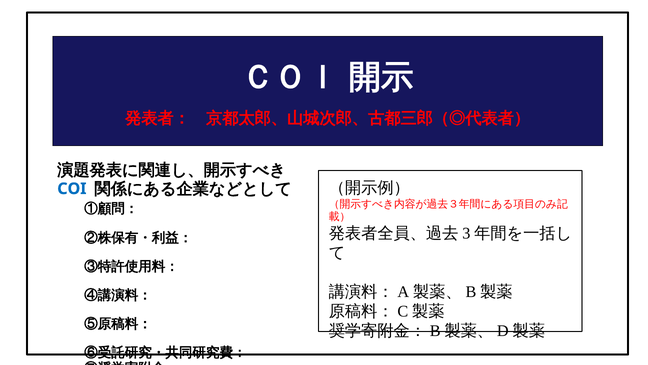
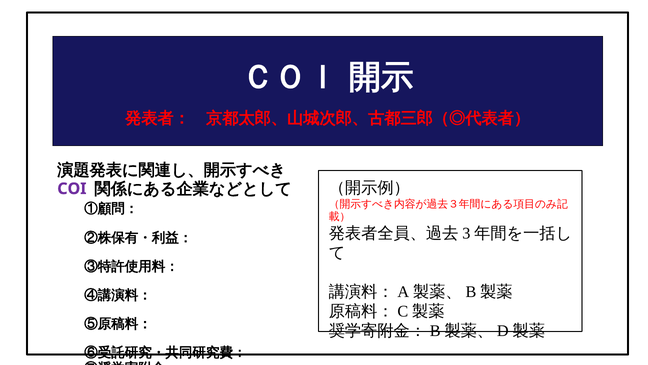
COI colour: blue -> purple
